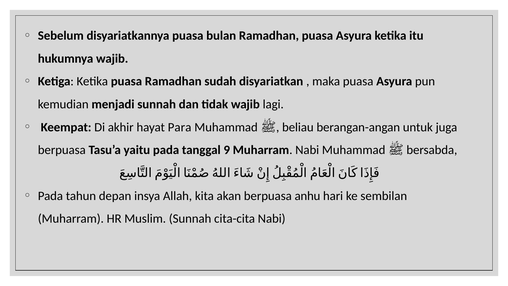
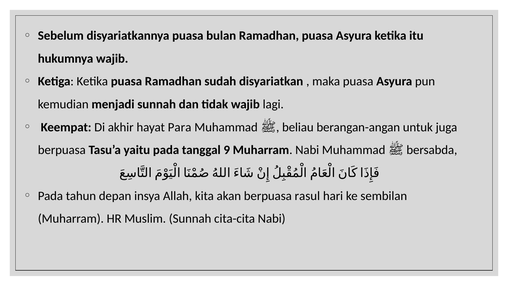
anhu: anhu -> rasul
